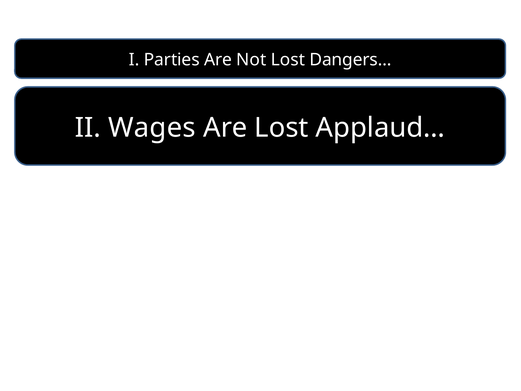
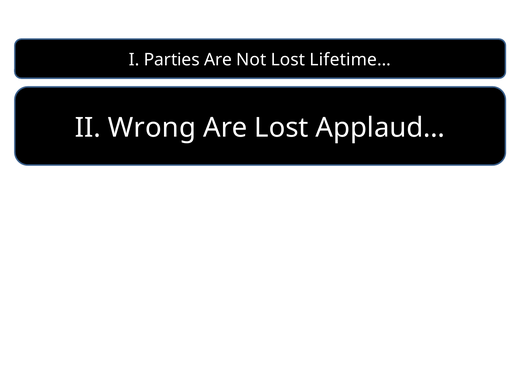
Dangers…: Dangers… -> Lifetime…
Wages: Wages -> Wrong
